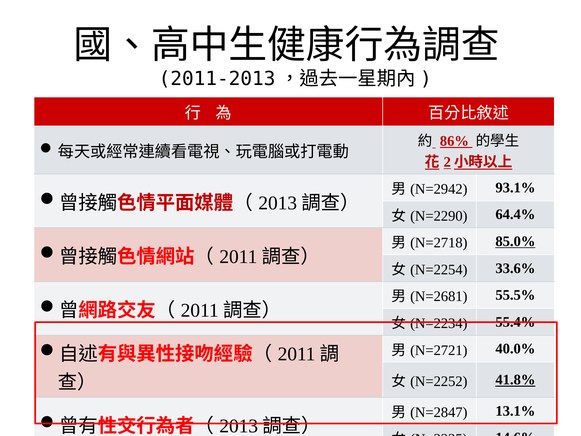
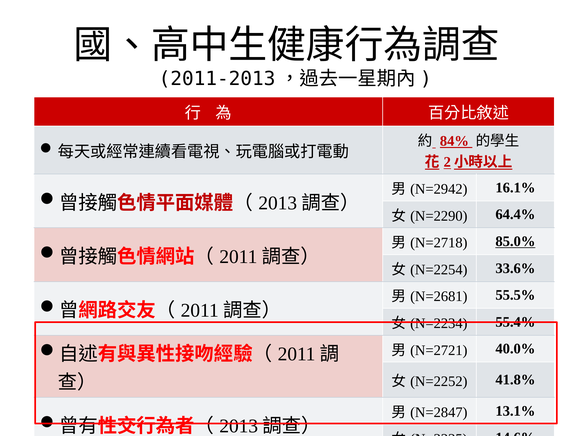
86%: 86% -> 84%
93.1%: 93.1% -> 16.1%
41.8% underline: present -> none
